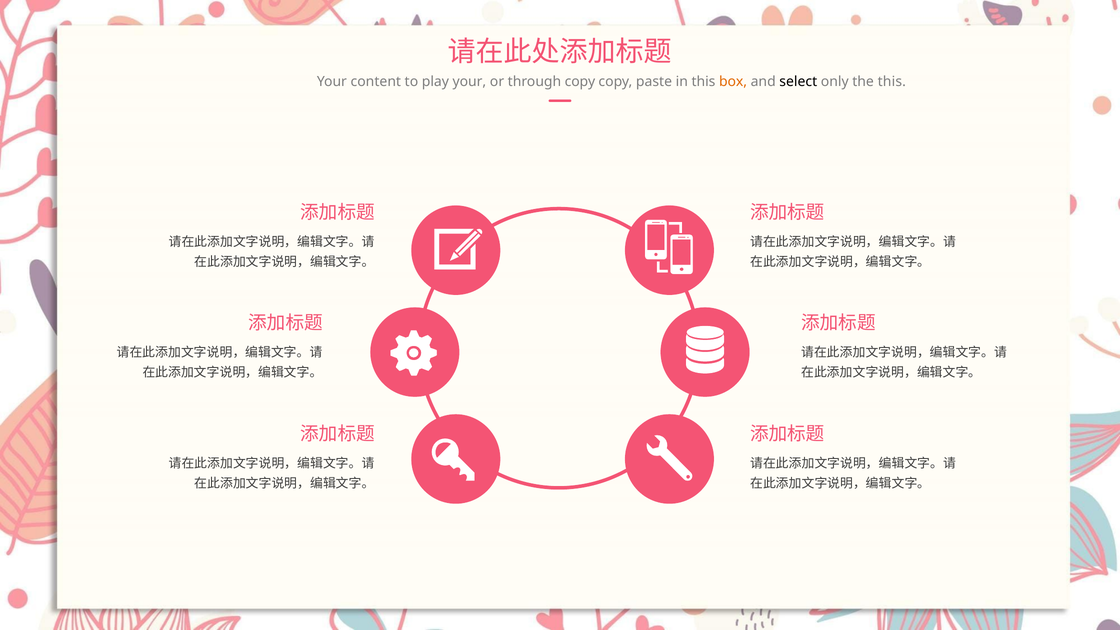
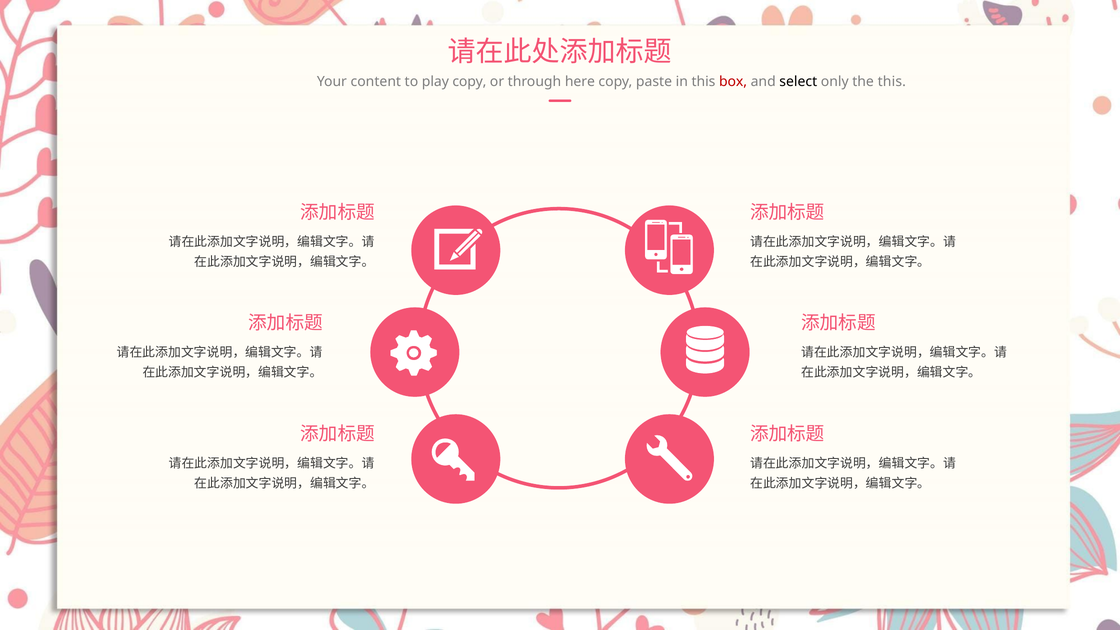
play your: your -> copy
through copy: copy -> here
box colour: orange -> red
